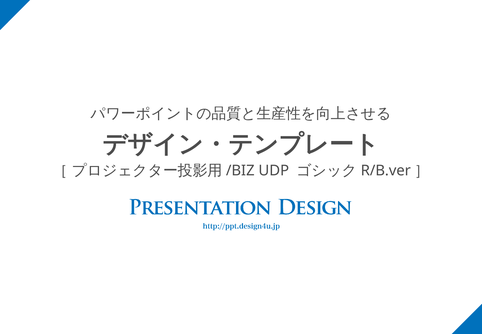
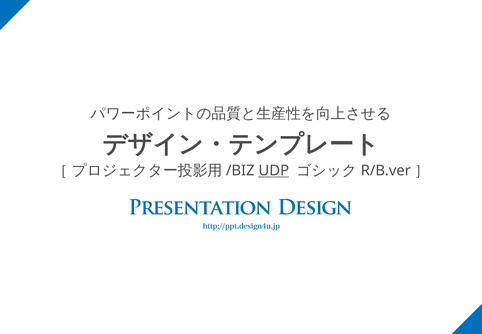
UDP underline: none -> present
